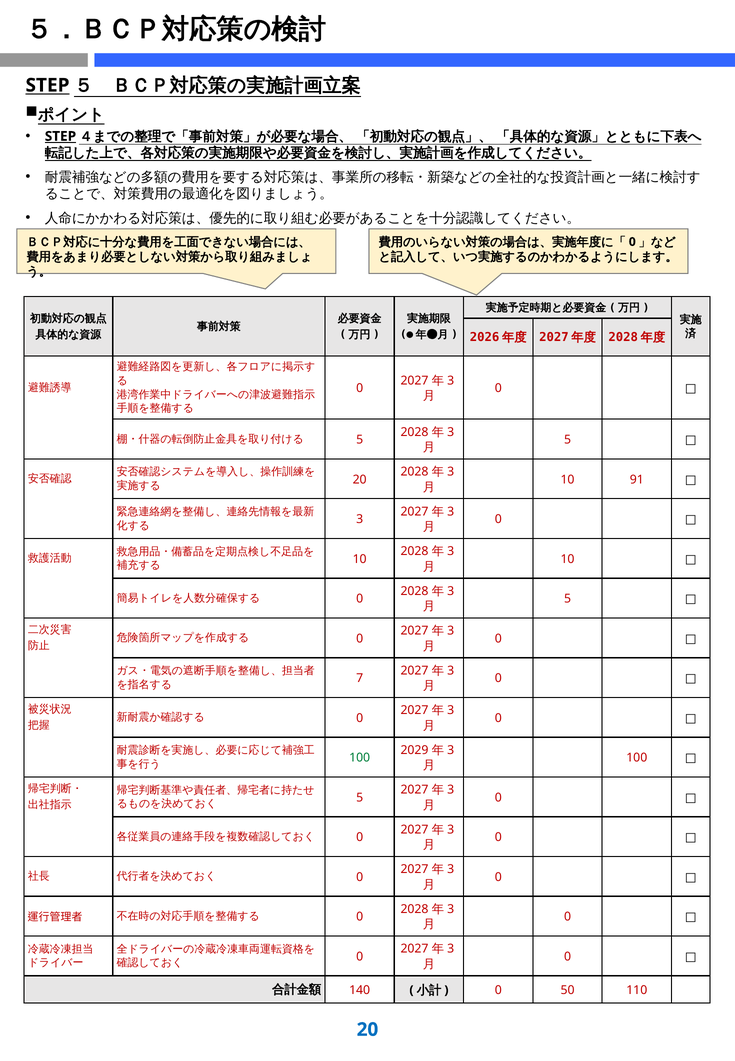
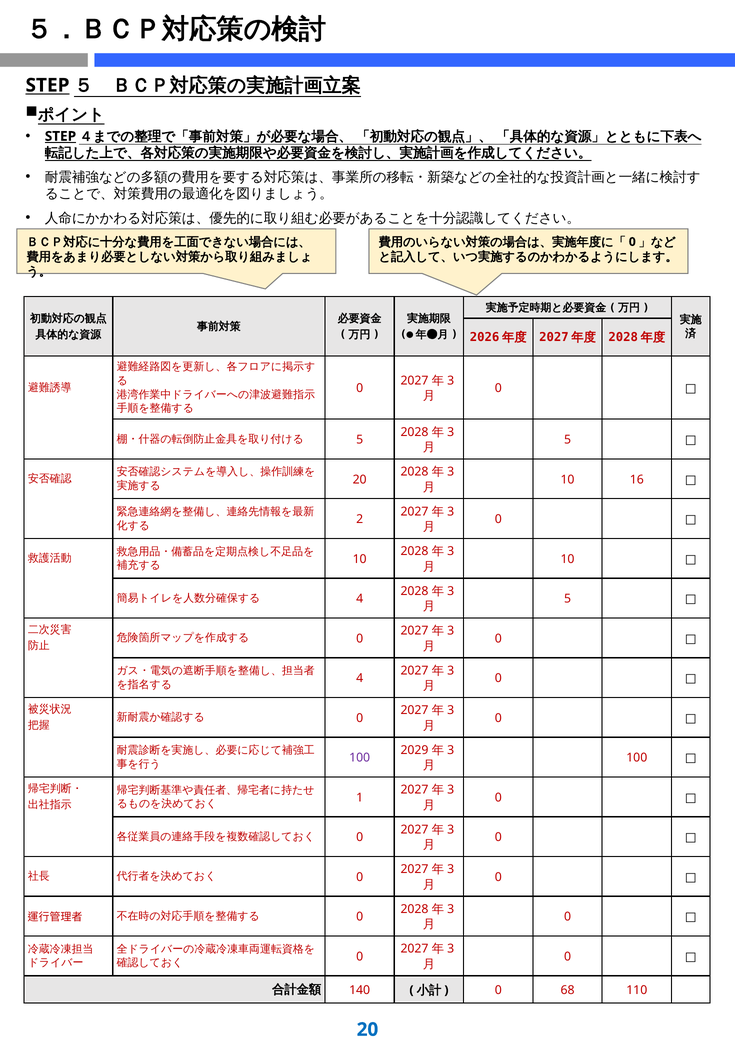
91: 91 -> 16
3: 3 -> 2
0 at (360, 599): 0 -> 4
7 at (360, 679): 7 -> 4
100 at (360, 758) colour: green -> purple
5 at (360, 798): 5 -> 1
50: 50 -> 68
